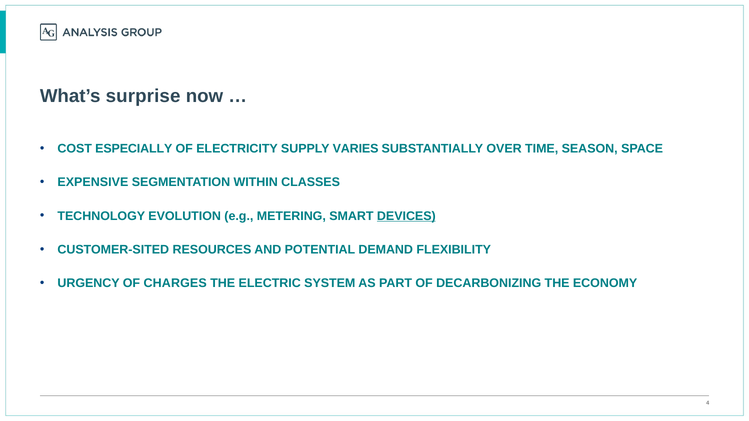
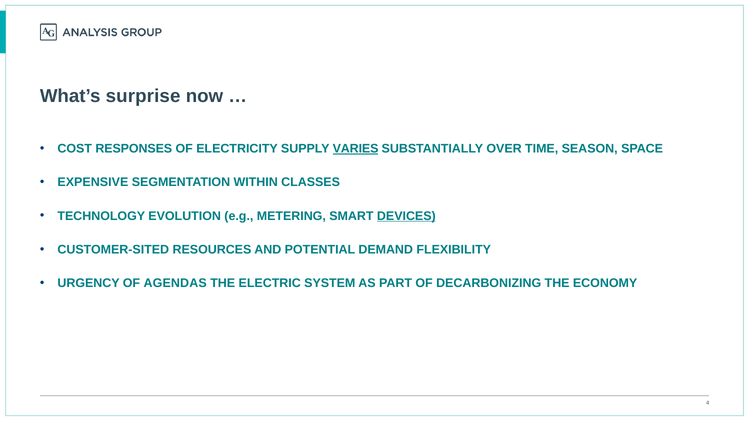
ESPECIALLY: ESPECIALLY -> RESPONSES
VARIES underline: none -> present
CHARGES: CHARGES -> AGENDAS
